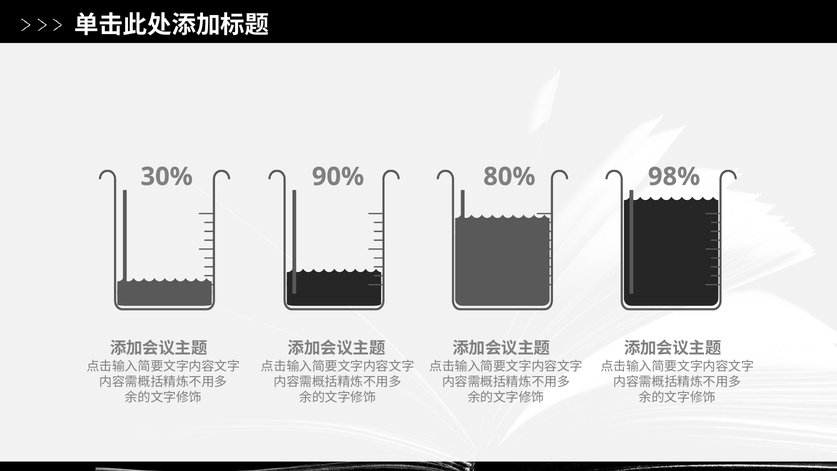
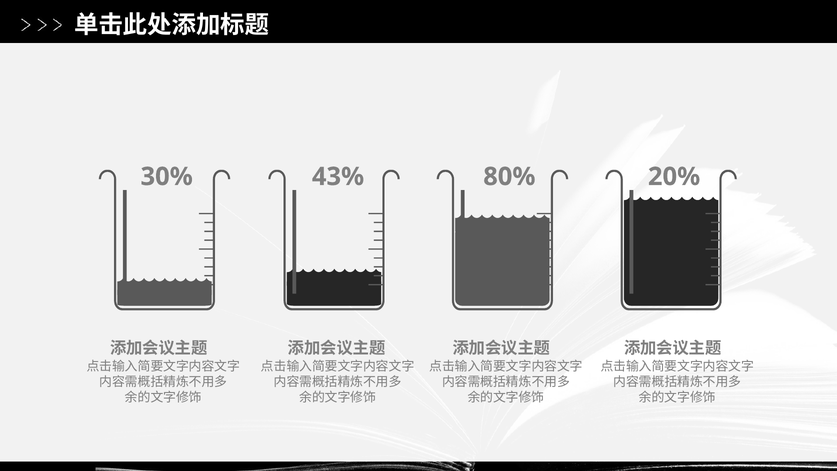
90%: 90% -> 43%
98%: 98% -> 20%
